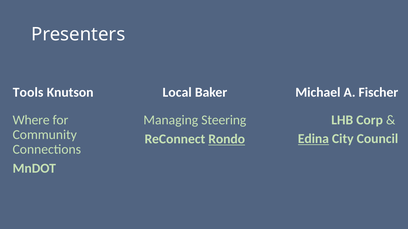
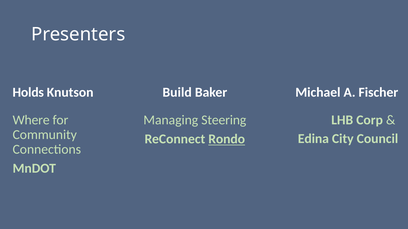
Tools: Tools -> Holds
Local: Local -> Build
Edina underline: present -> none
